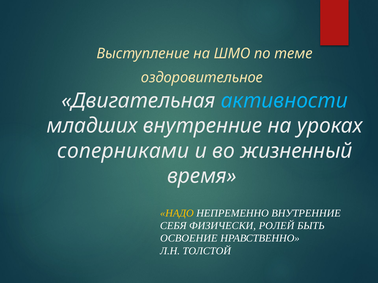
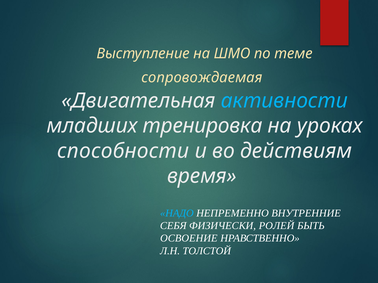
оздоровительное: оздоровительное -> сопровождаемая
младших внутренние: внутренние -> тренировка
соперниками: соперниками -> способности
жизненный: жизненный -> действиям
НАДО colour: yellow -> light blue
